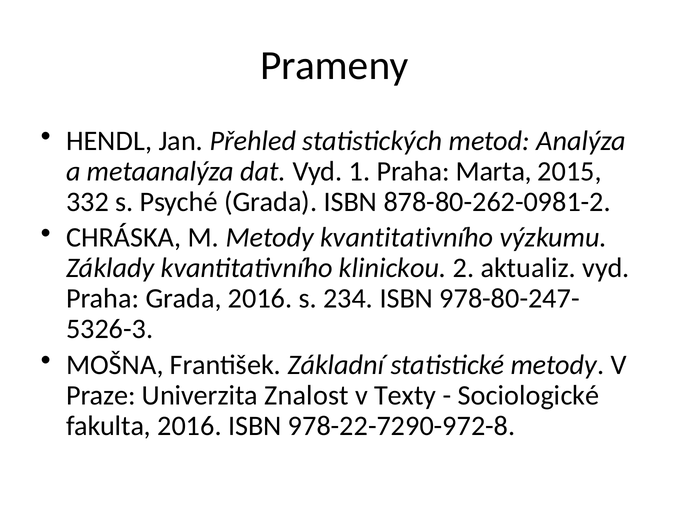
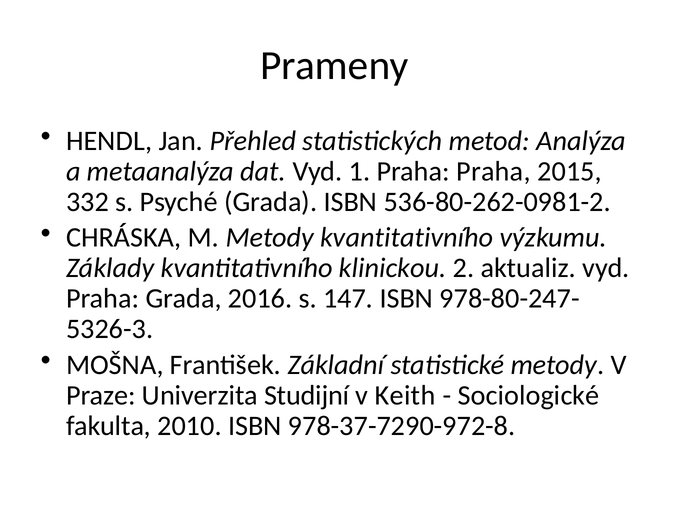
Praha Marta: Marta -> Praha
878-80-262-0981-2: 878-80-262-0981-2 -> 536-80-262-0981-2
234: 234 -> 147
Znalost: Znalost -> Studijní
Texty: Texty -> Keith
fakulta 2016: 2016 -> 2010
978-22-7290-972-8: 978-22-7290-972-8 -> 978-37-7290-972-8
